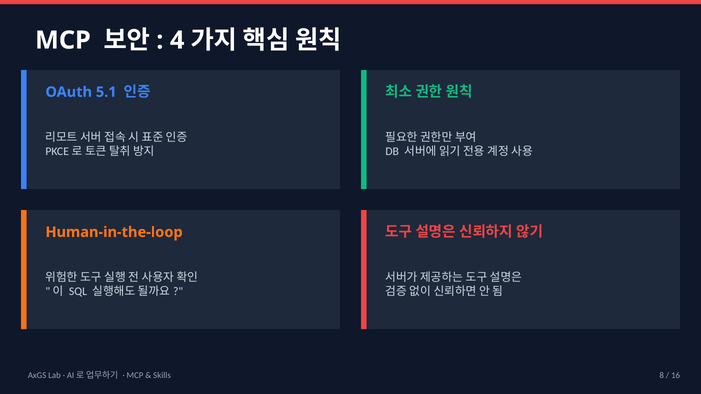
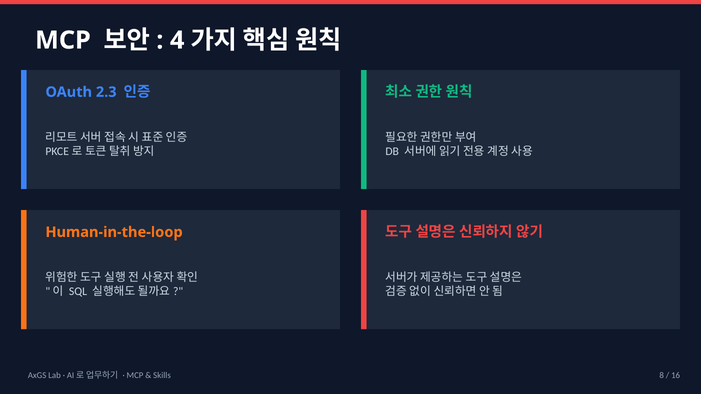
5.1: 5.1 -> 2.3
